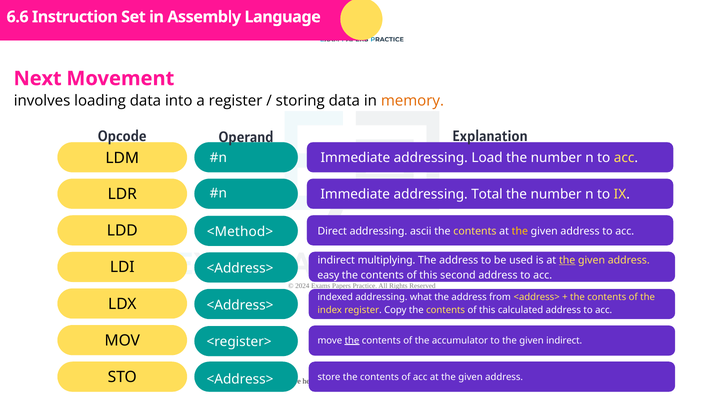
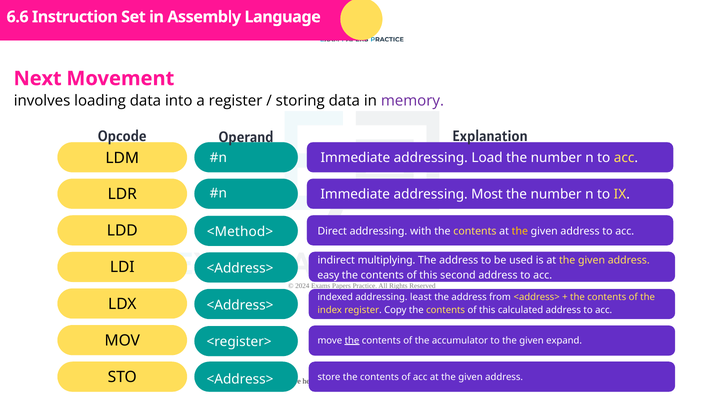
memory colour: orange -> purple
Total: Total -> Most
ascii: ascii -> with
the at (567, 260) underline: present -> none
what: what -> least
given indirect: indirect -> expand
